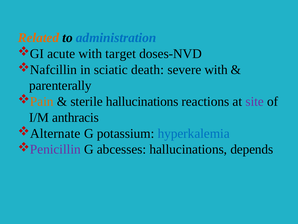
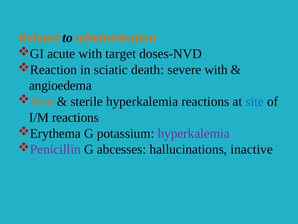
administration colour: blue -> orange
Nafcillin: Nafcillin -> Reaction
parenterally: parenterally -> angioedema
sterile hallucinations: hallucinations -> hyperkalemia
site colour: purple -> blue
I/M anthracis: anthracis -> reactions
Alternate: Alternate -> Erythema
hyperkalemia at (194, 133) colour: blue -> purple
depends: depends -> inactive
